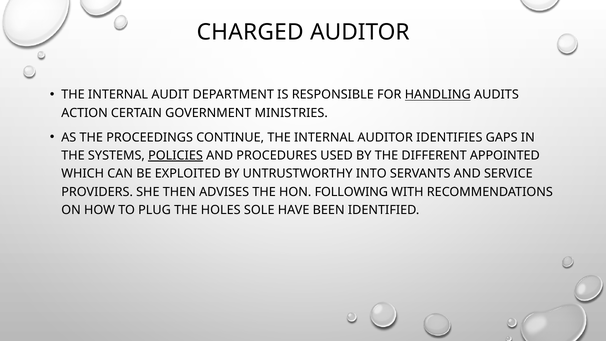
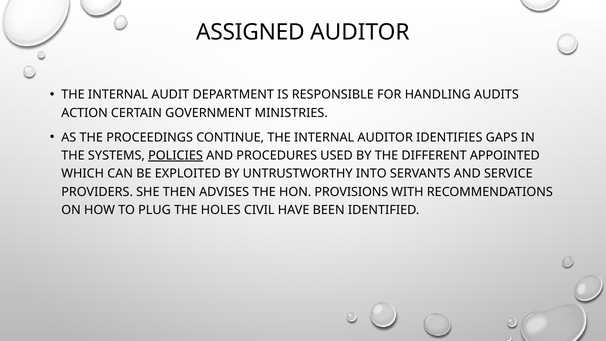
CHARGED: CHARGED -> ASSIGNED
HANDLING underline: present -> none
FOLLOWING: FOLLOWING -> PROVISIONS
SOLE: SOLE -> CIVIL
